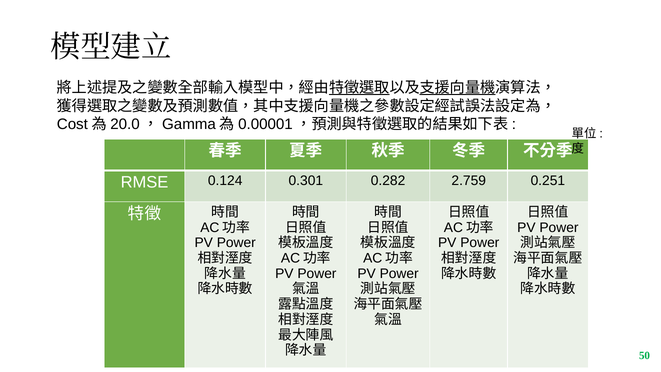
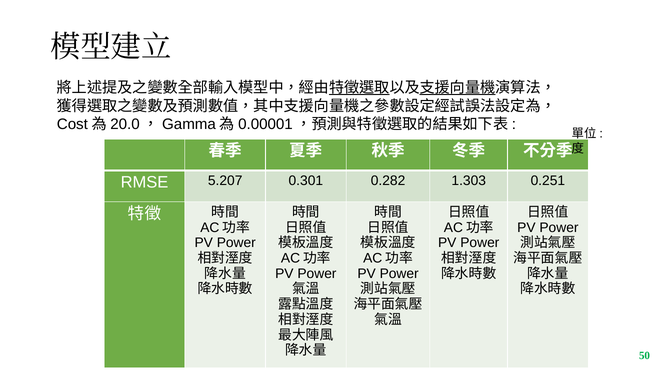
0.124: 0.124 -> 5.207
2.759: 2.759 -> 1.303
